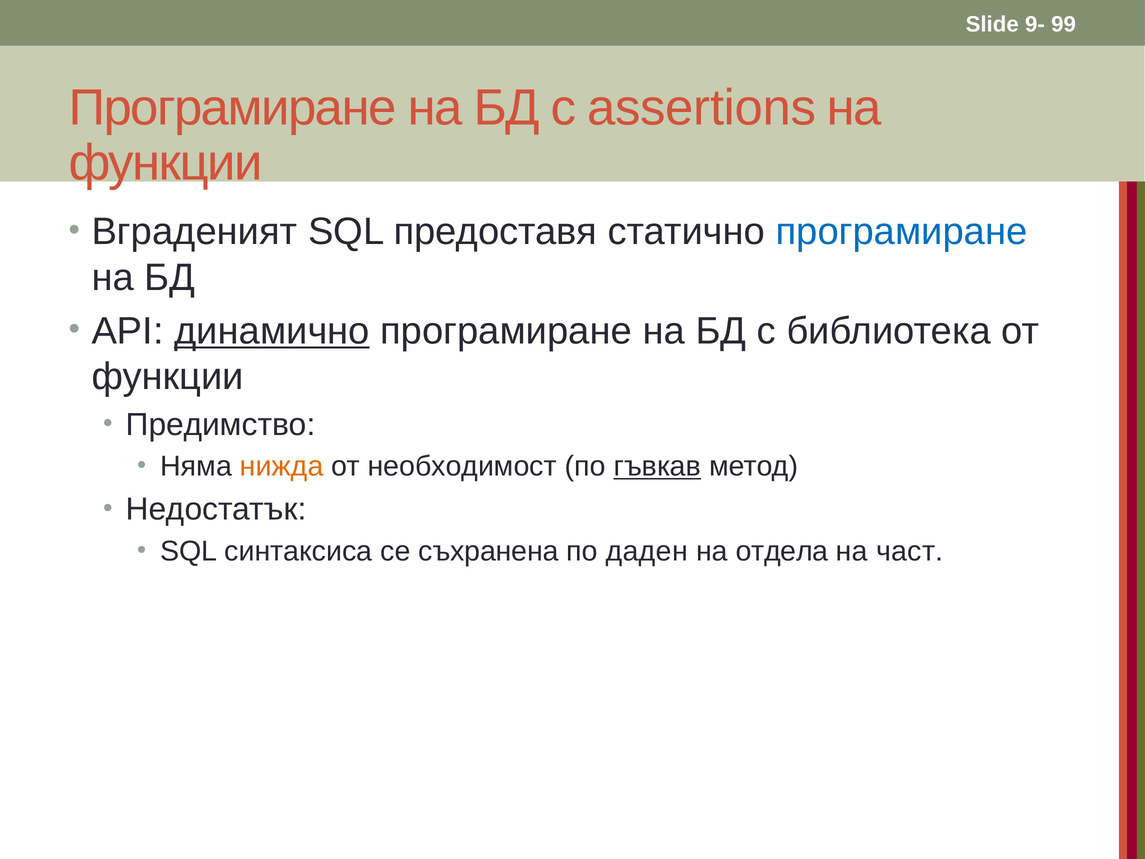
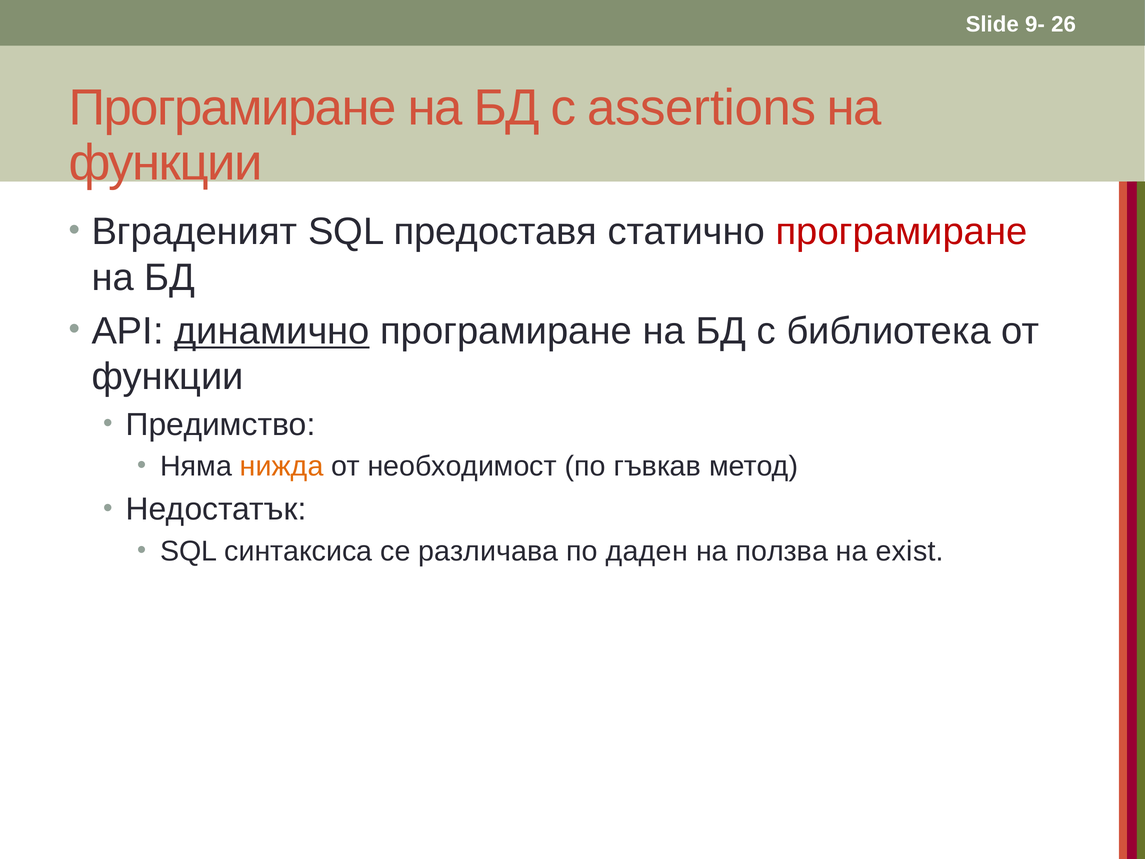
99: 99 -> 26
програмиране at (902, 232) colour: blue -> red
гъвкав underline: present -> none
съхранена: съхранена -> различава
отдела: отдела -> ползва
част: част -> exist
